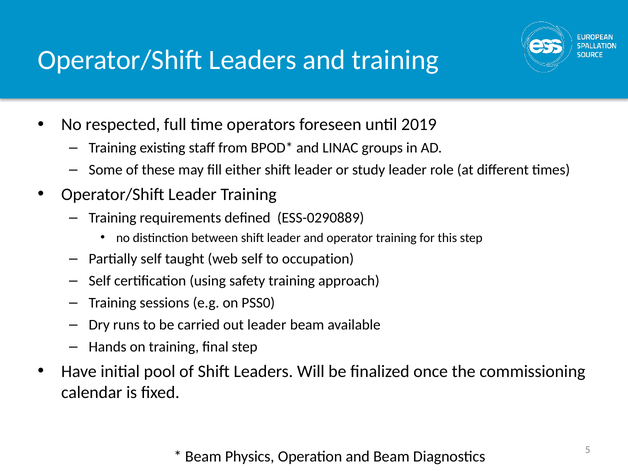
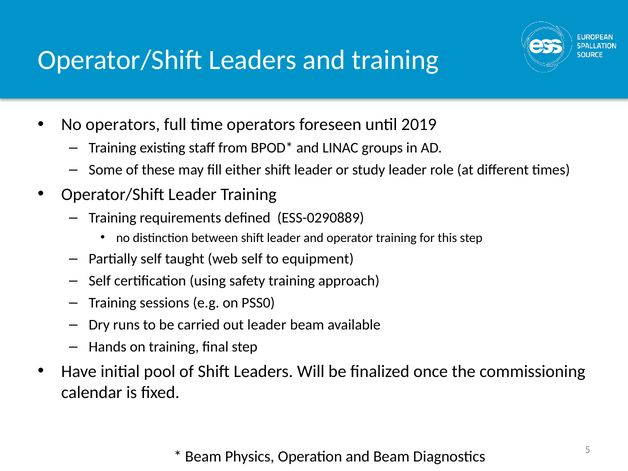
No respected: respected -> operators
occupation: occupation -> equipment
